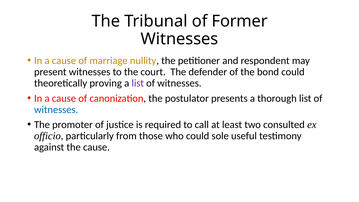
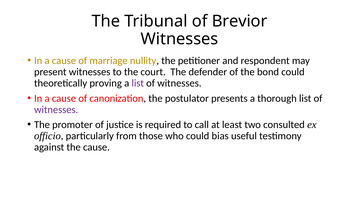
Former: Former -> Brevior
witnesses at (56, 110) colour: blue -> purple
sole: sole -> bias
